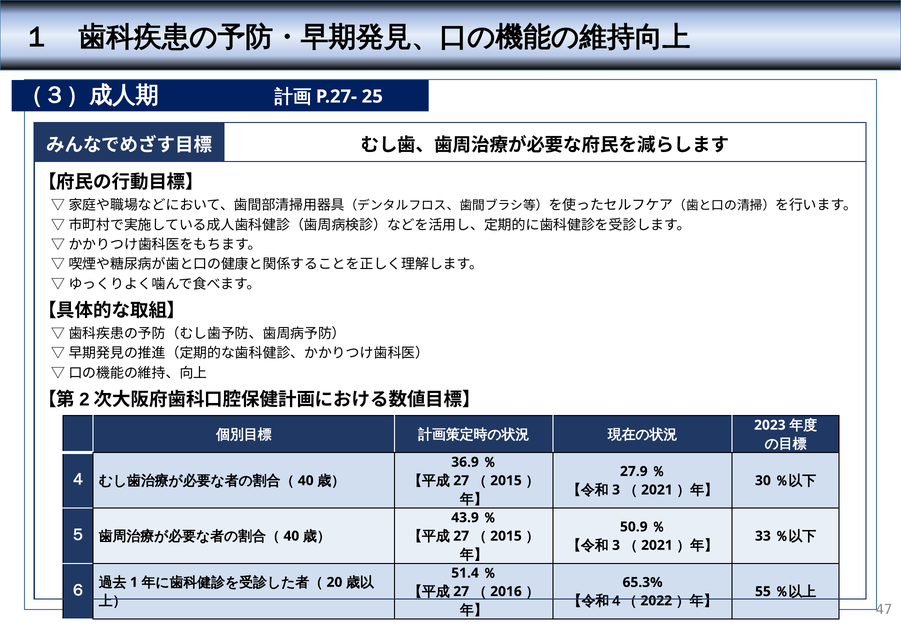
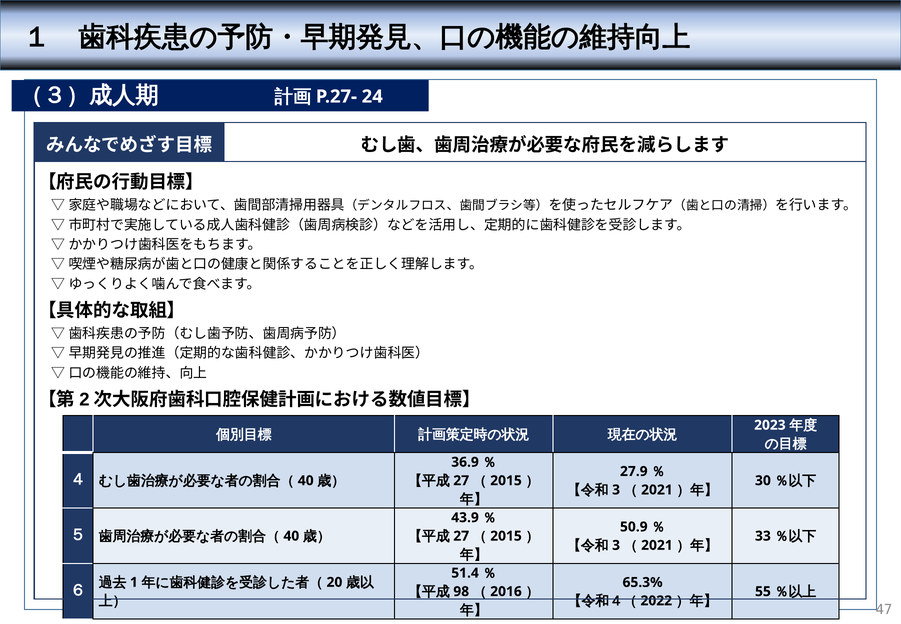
25: 25 -> 24
27 at (461, 591): 27 -> 98
